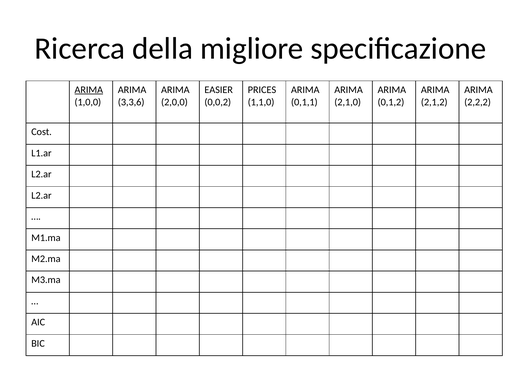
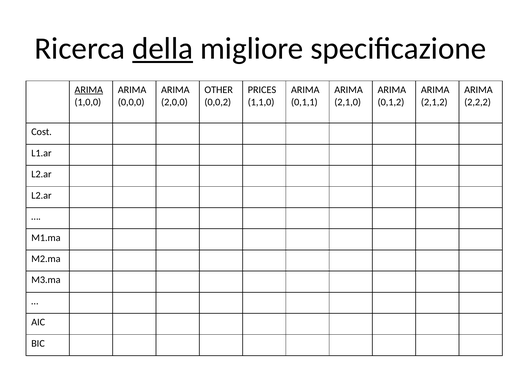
della underline: none -> present
EASIER: EASIER -> OTHER
3,3,6: 3,3,6 -> 0,0,0
